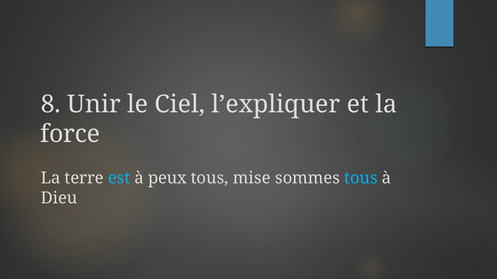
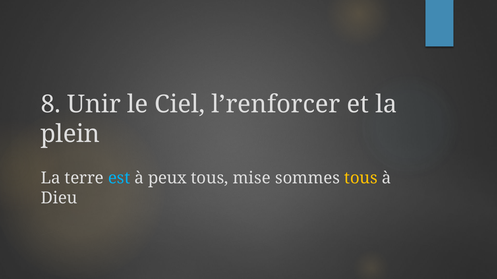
l’expliquer: l’expliquer -> l’renforcer
force: force -> plein
tous at (361, 178) colour: light blue -> yellow
